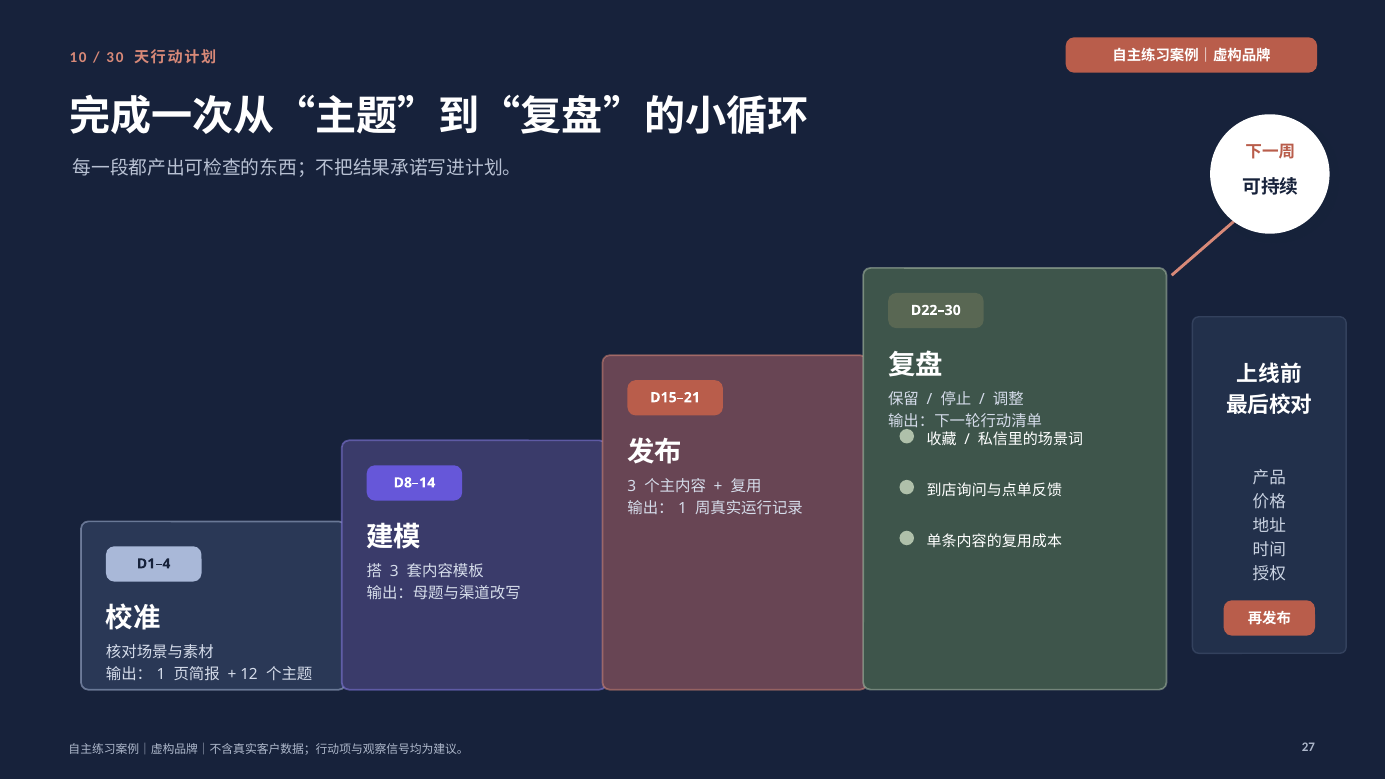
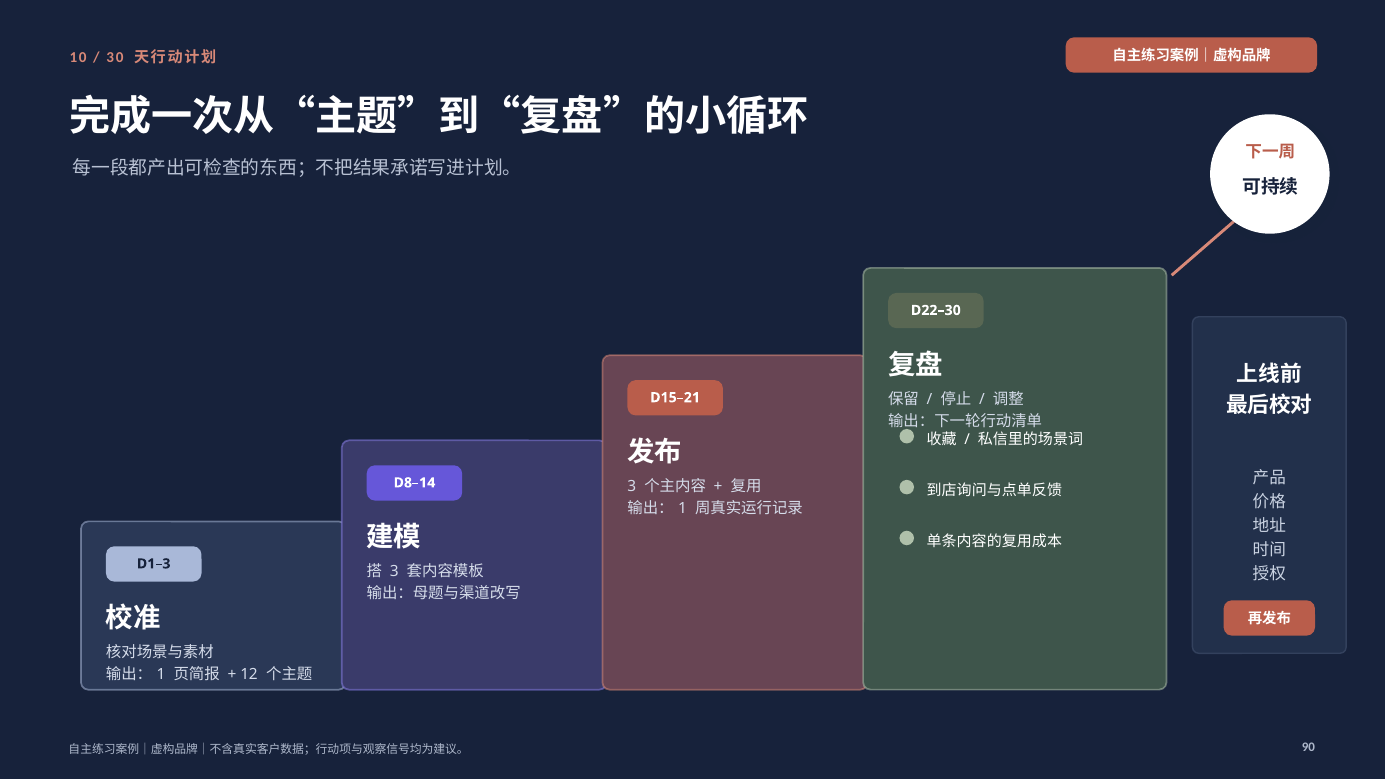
D1–4: D1–4 -> D1–3
27: 27 -> 90
